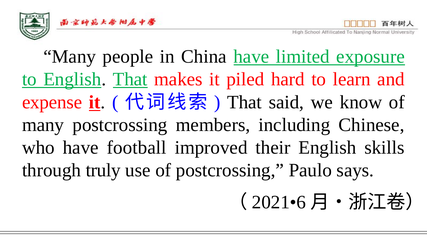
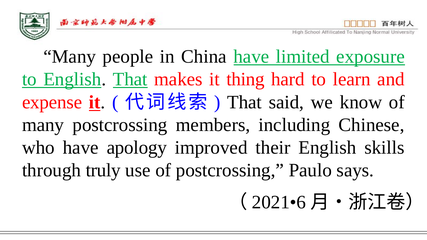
piled: piled -> thing
football: football -> apology
